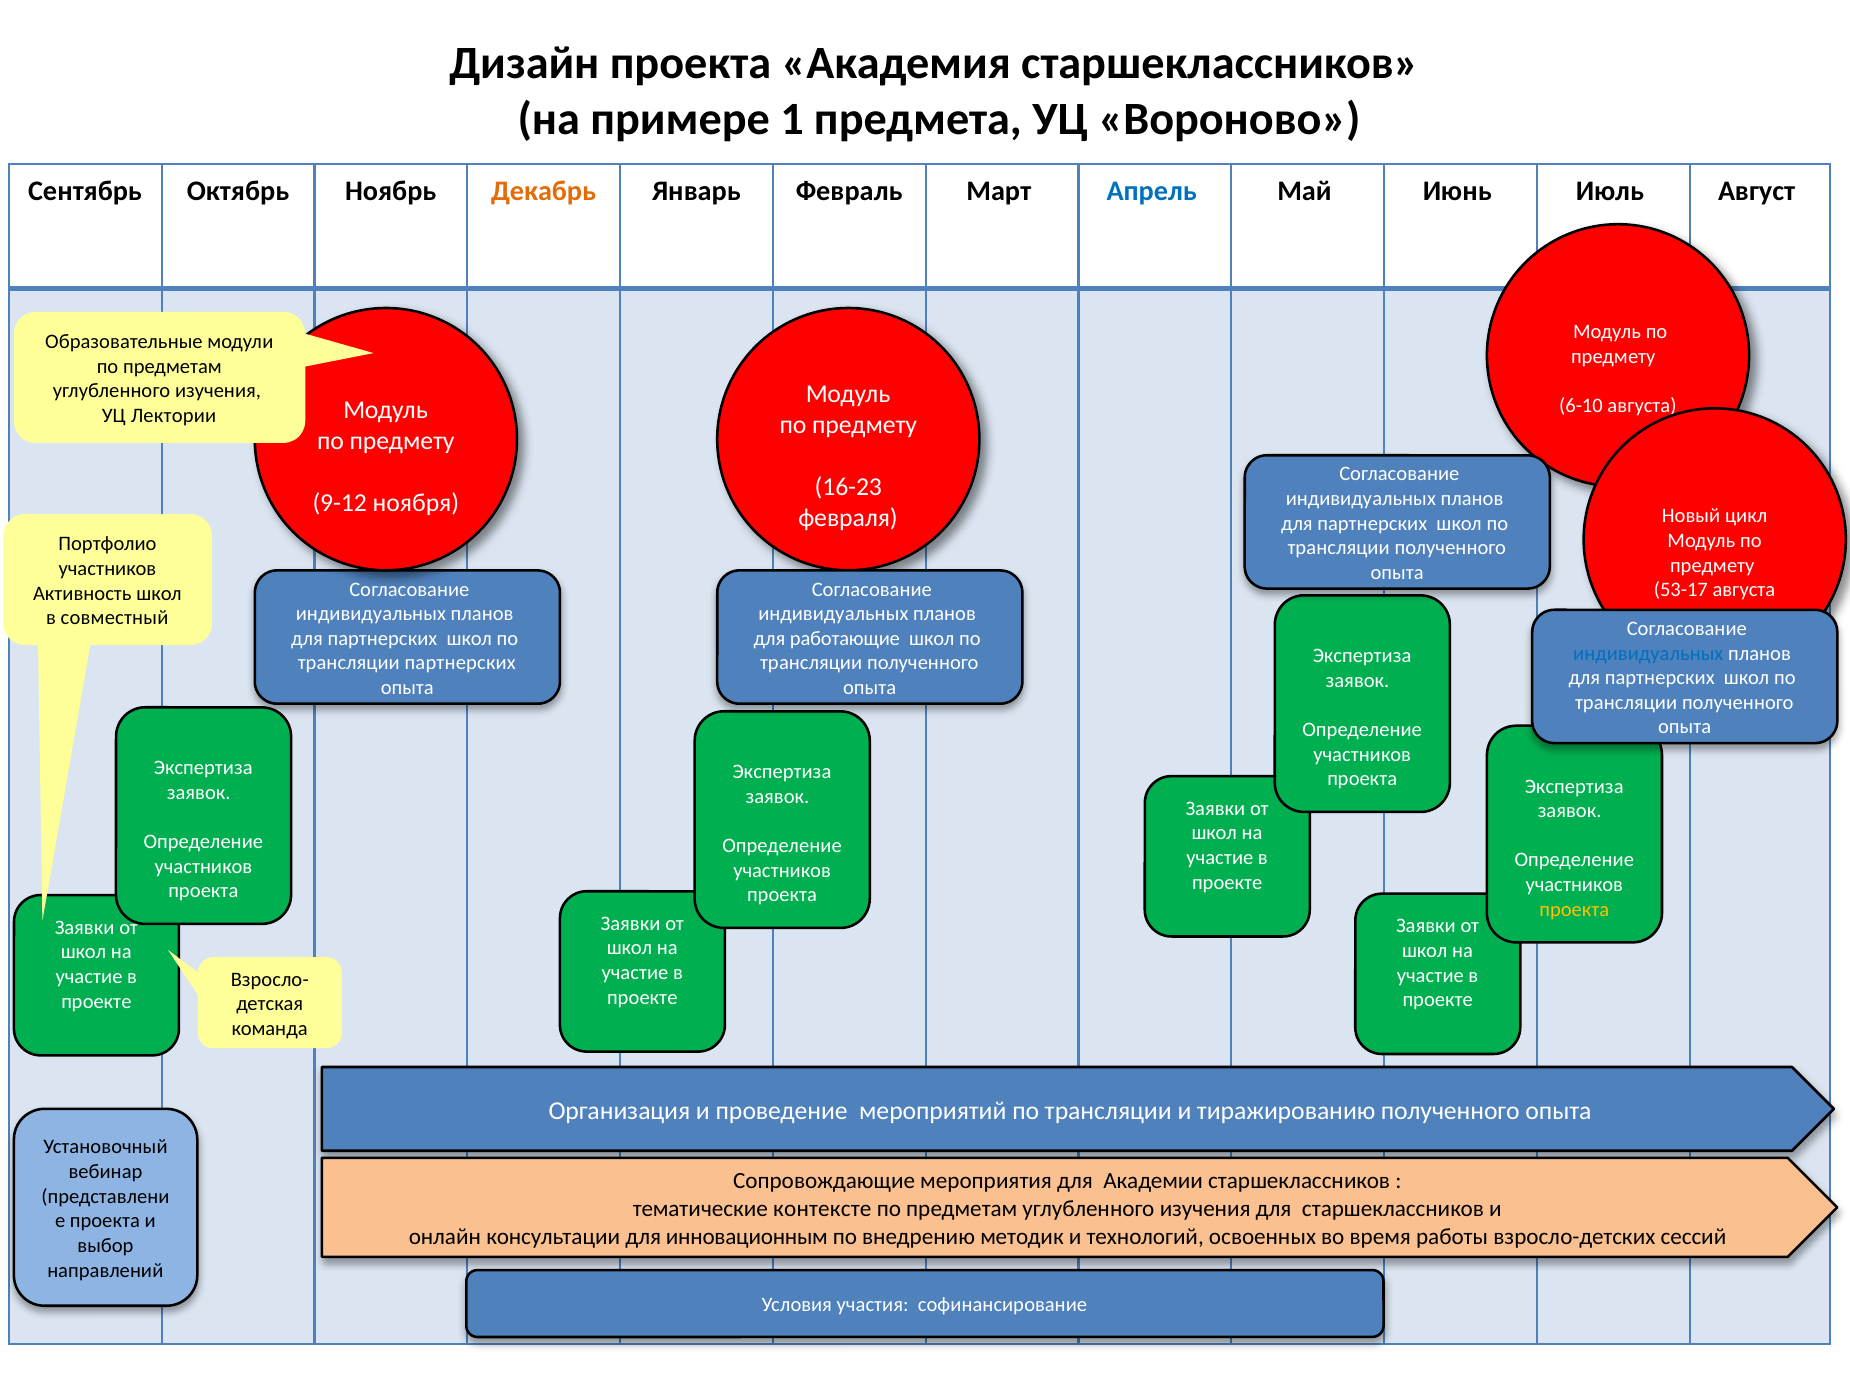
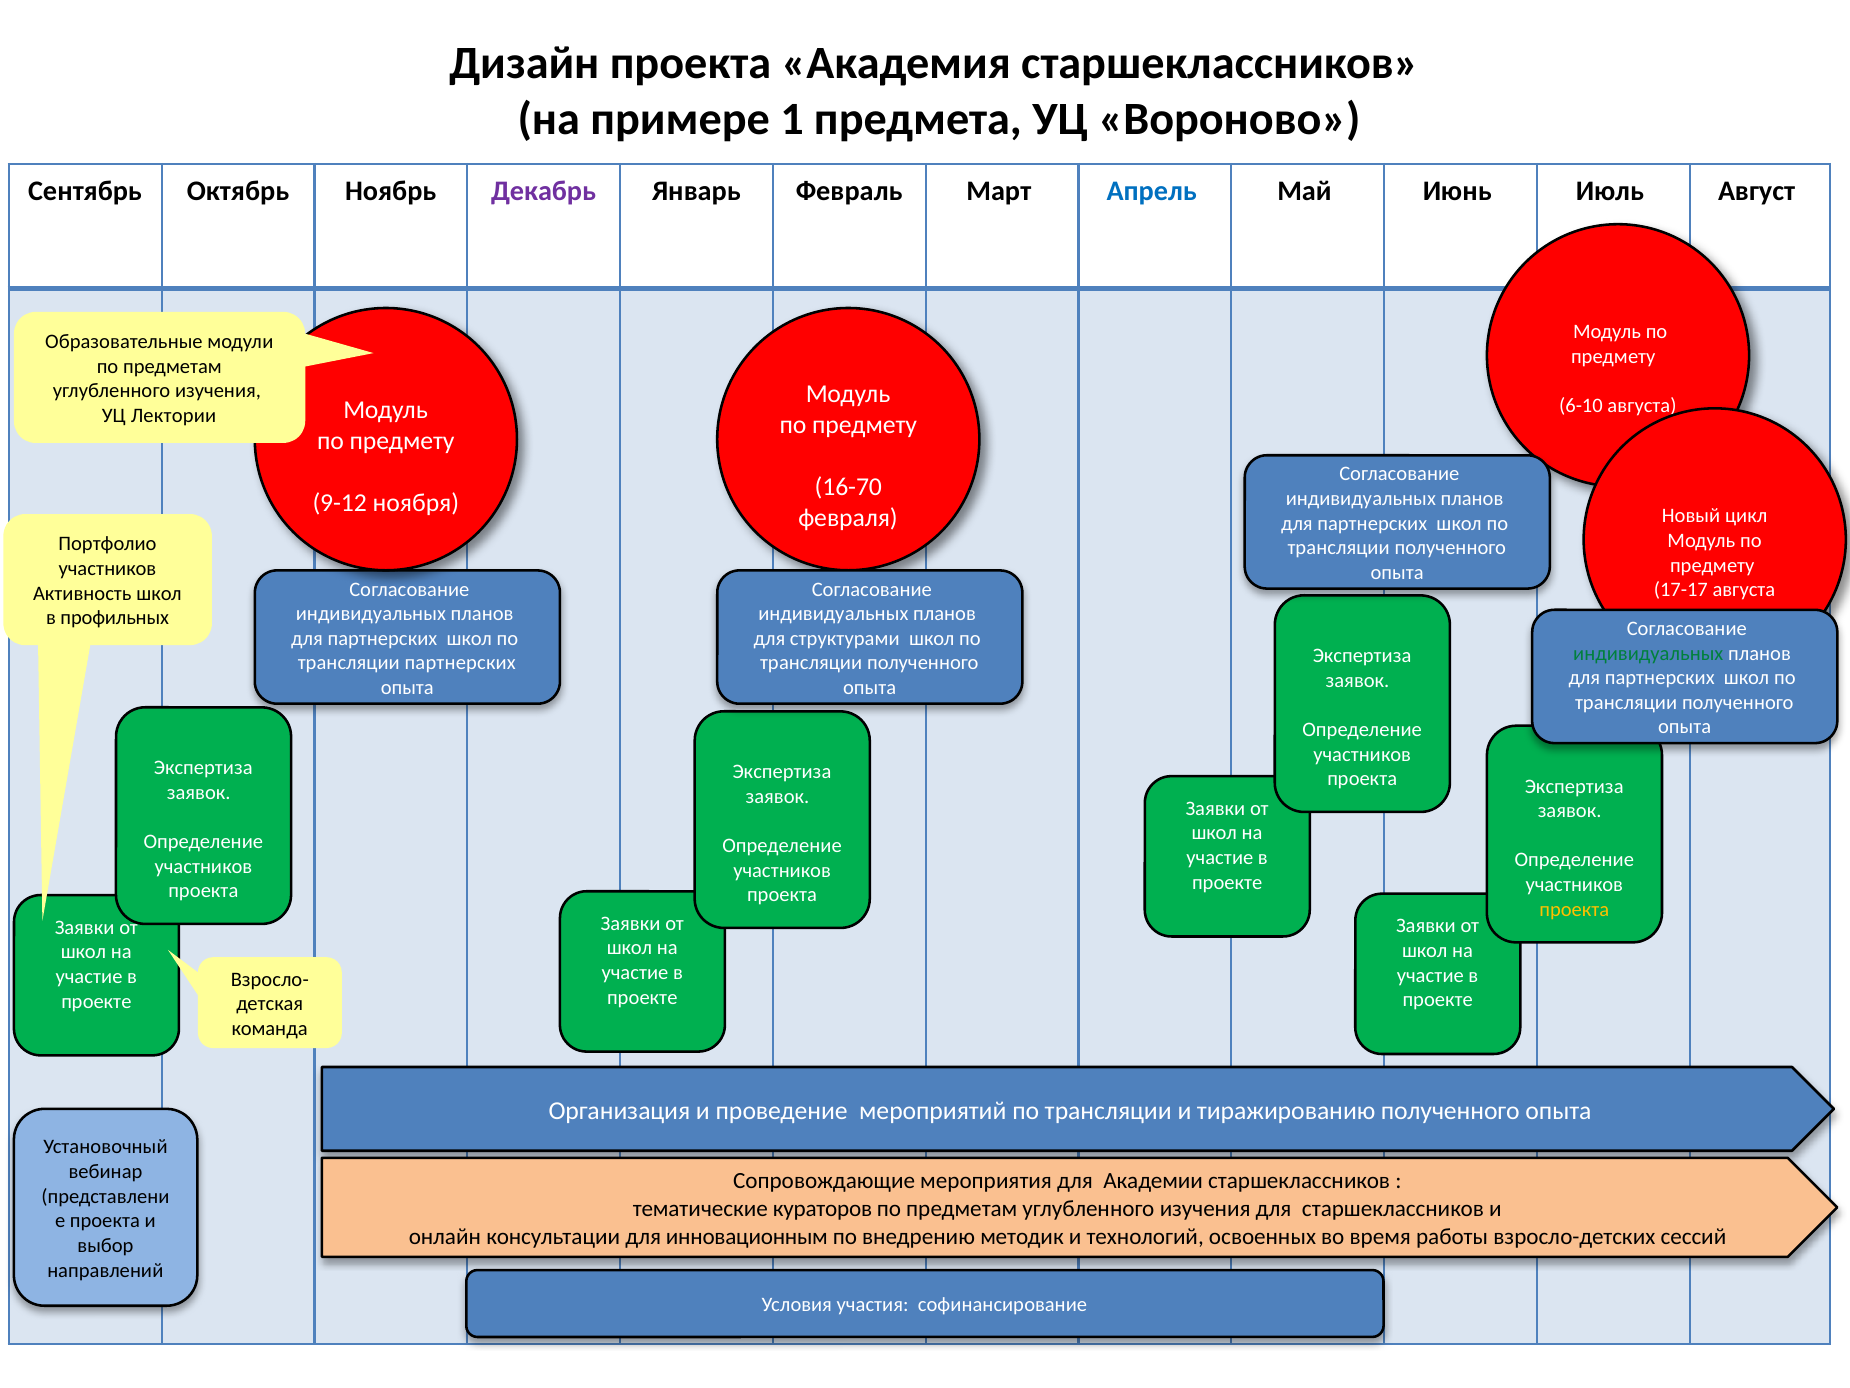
Декабрь colour: orange -> purple
16-23: 16-23 -> 16-70
53-17: 53-17 -> 17-17
совместный: совместный -> профильных
работающие: работающие -> структурами
индивидуальных at (1648, 653) colour: blue -> green
контексте: контексте -> кураторов
